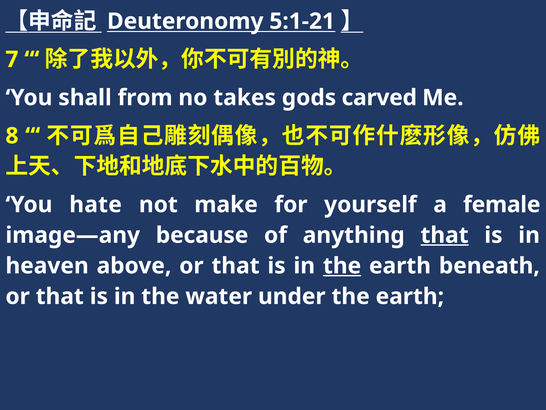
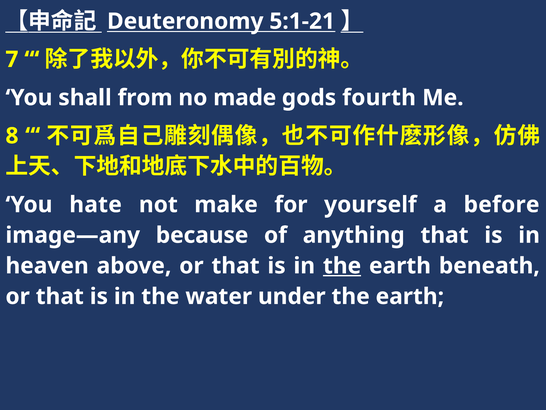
takes: takes -> made
carved: carved -> fourth
female: female -> before
that at (445, 235) underline: present -> none
